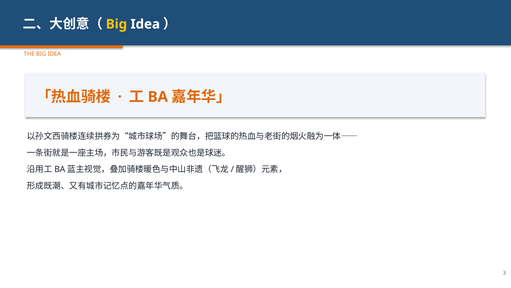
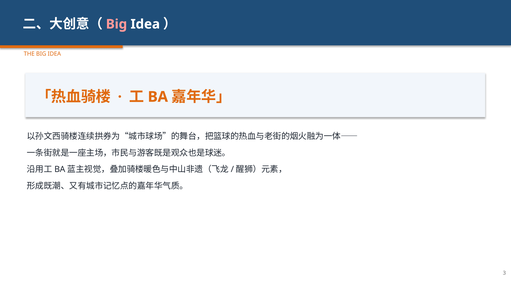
Big at (116, 24) colour: yellow -> pink
